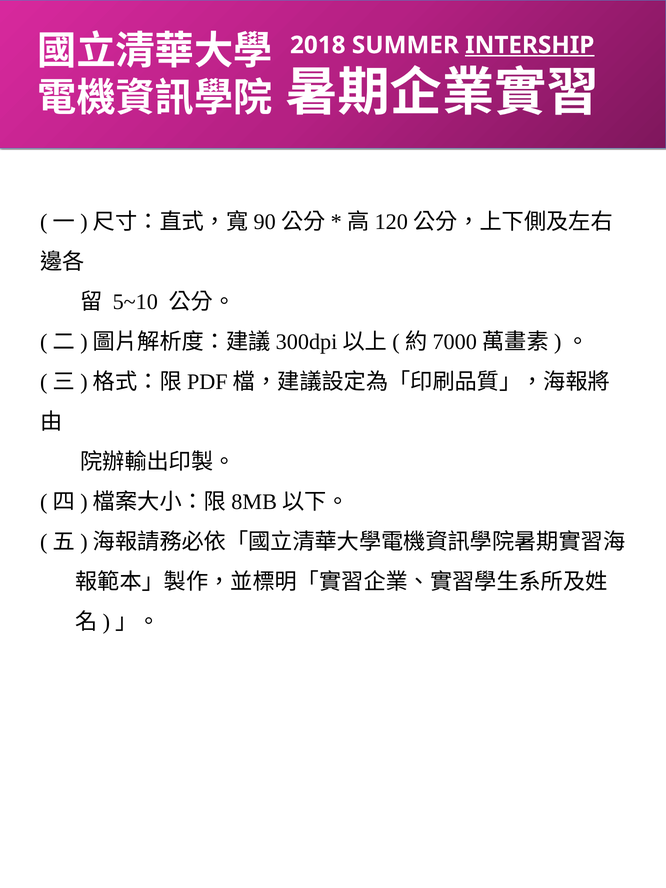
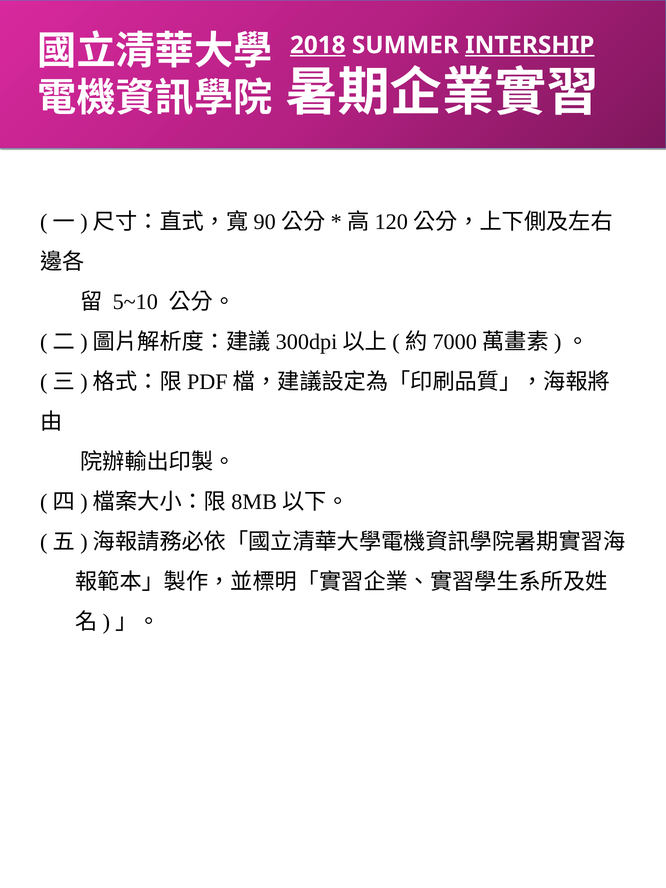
2018 underline: none -> present
